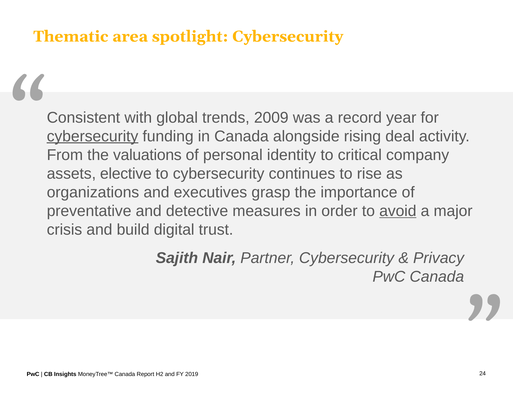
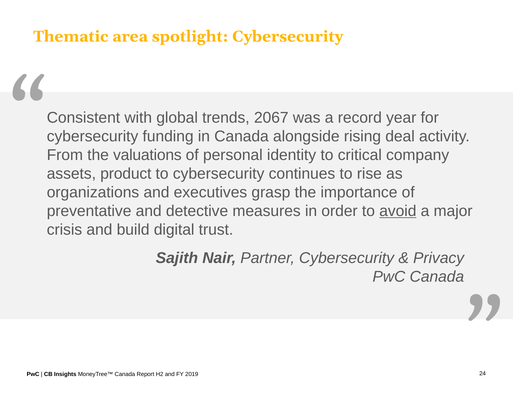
2009: 2009 -> 2067
cybersecurity at (93, 136) underline: present -> none
elective: elective -> product
